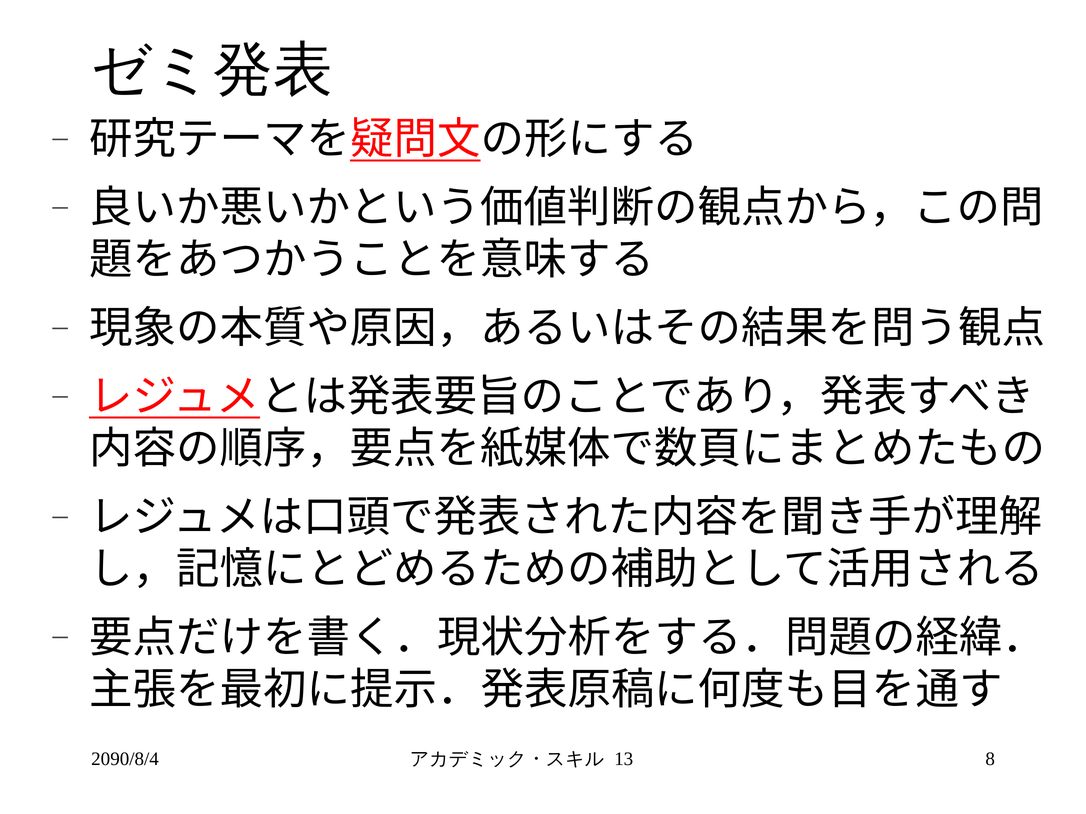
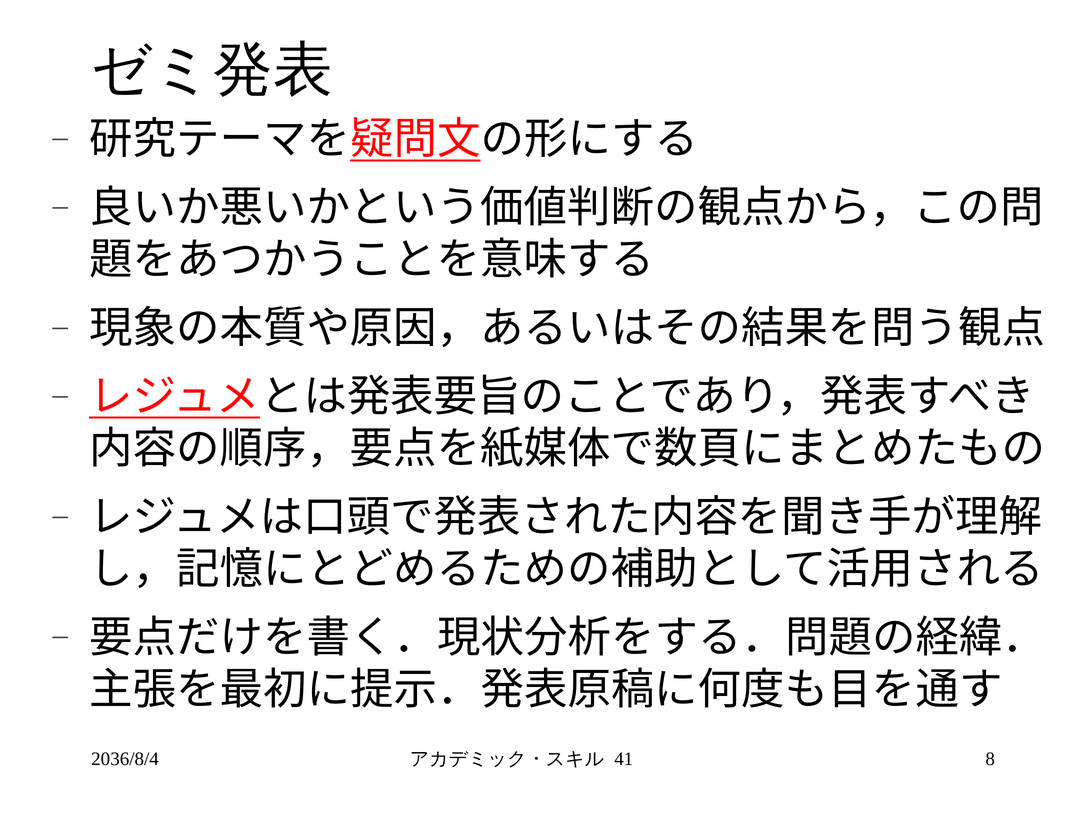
2090/8/4: 2090/8/4 -> 2036/8/4
13: 13 -> 41
